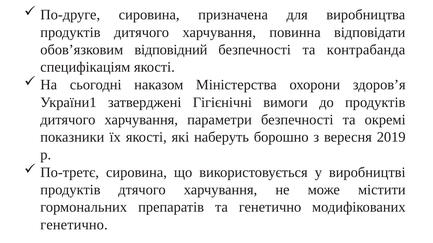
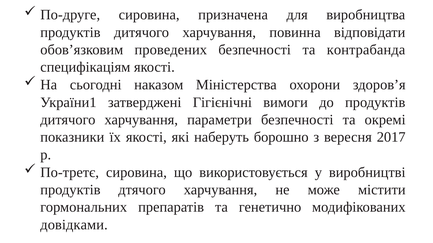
відповідний: відповідний -> проведених
2019: 2019 -> 2017
генетично at (74, 225): генетично -> довідками
